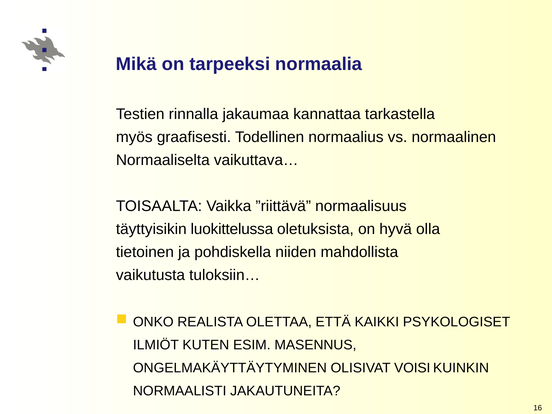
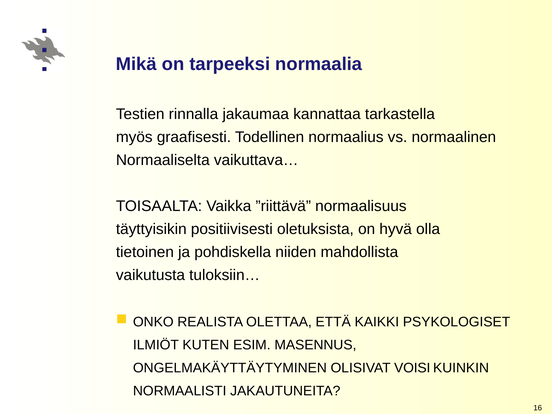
luokittelussa: luokittelussa -> positiivisesti
